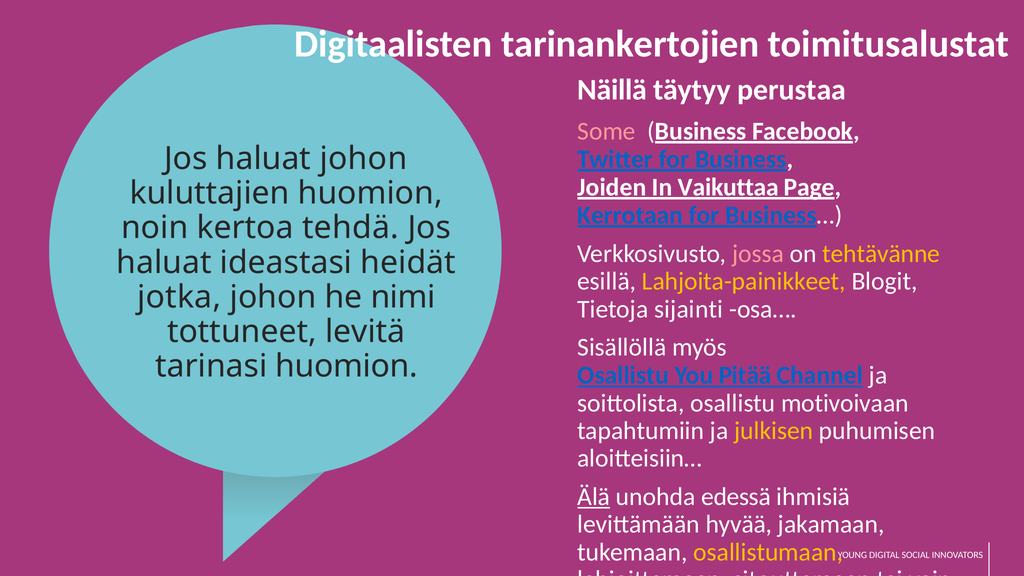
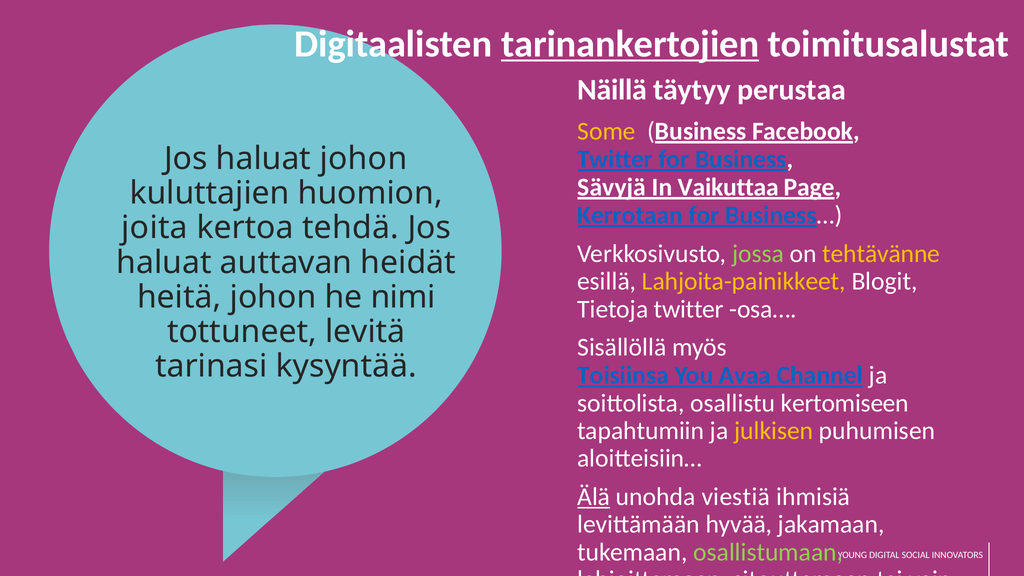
tarinankertojien underline: none -> present
Some colour: pink -> yellow
Joiden: Joiden -> Sävyjä
noin: noin -> joita
jossa colour: pink -> light green
ideastasi: ideastasi -> auttavan
jotka: jotka -> heitä
Tietoja sijainti: sijainti -> twitter
tarinasi huomion: huomion -> kysyntää
Osallistu at (623, 375): Osallistu -> Toisiinsa
Pitää: Pitää -> Avaa
motivoivaan: motivoivaan -> kertomiseen
edessä: edessä -> viestiä
osallistumaan colour: yellow -> light green
